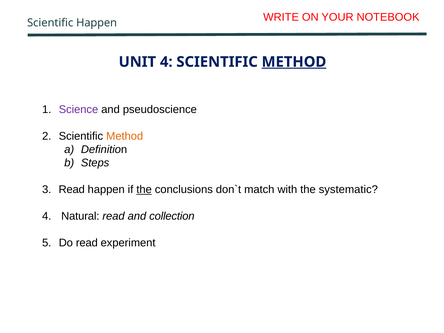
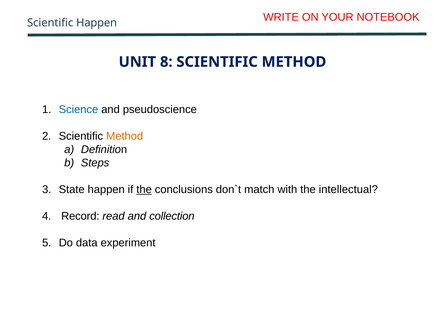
UNIT 4: 4 -> 8
METHOD at (294, 62) underline: present -> none
Science colour: purple -> blue
3 Read: Read -> State
systematic: systematic -> intellectual
Natural: Natural -> Record
Do read: read -> data
